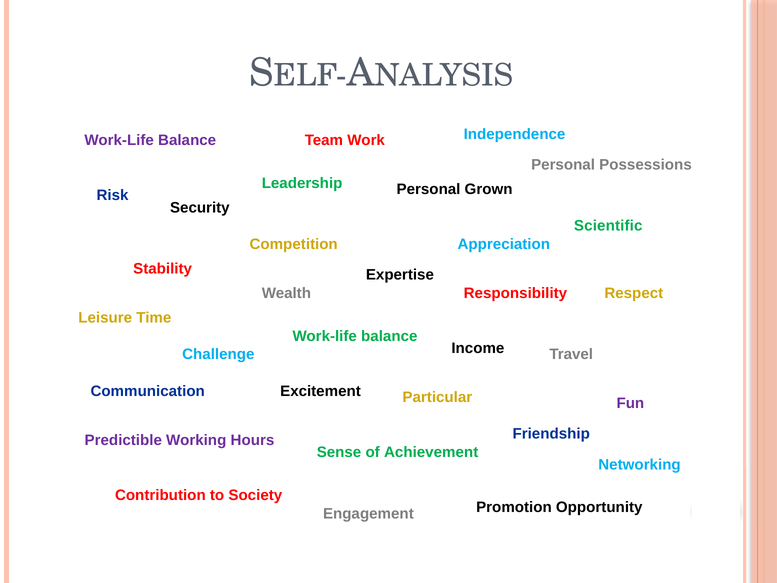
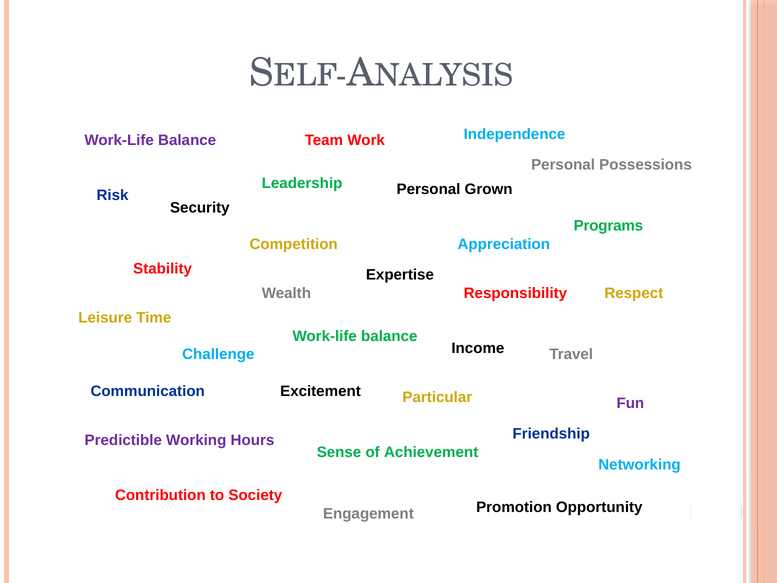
Scientific: Scientific -> Programs
